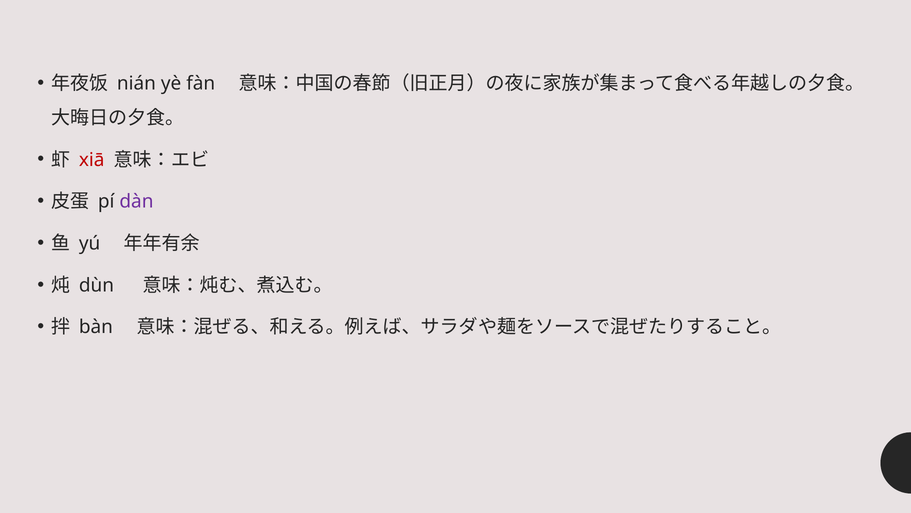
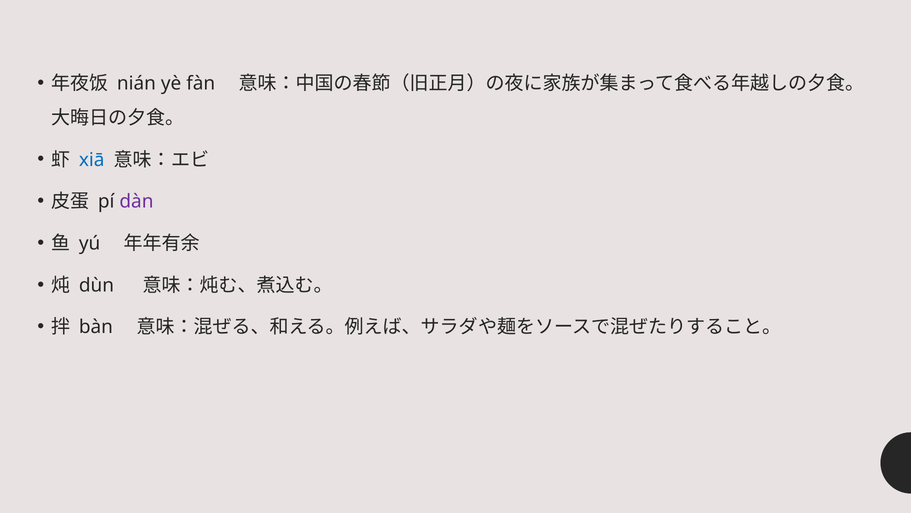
xiā colour: red -> blue
